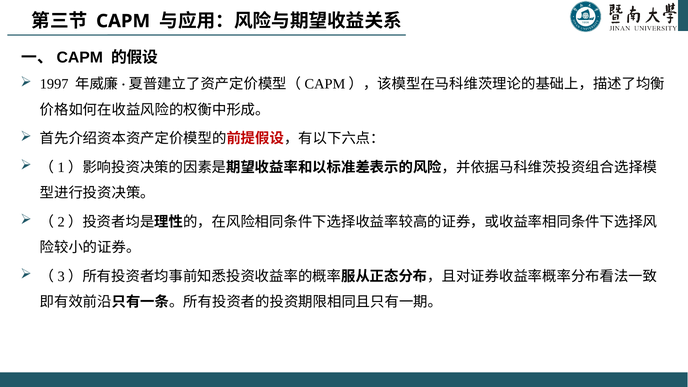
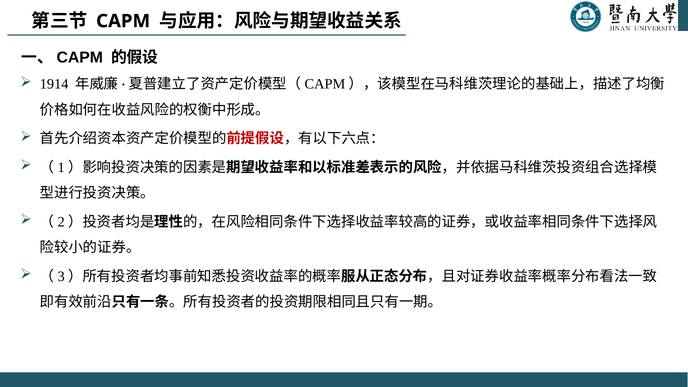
1997: 1997 -> 1914
